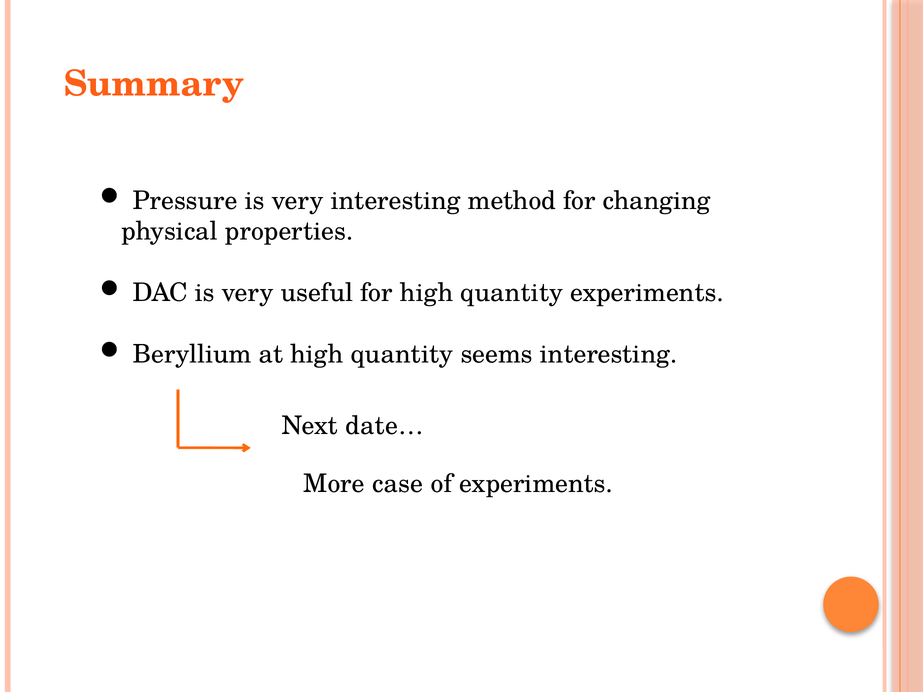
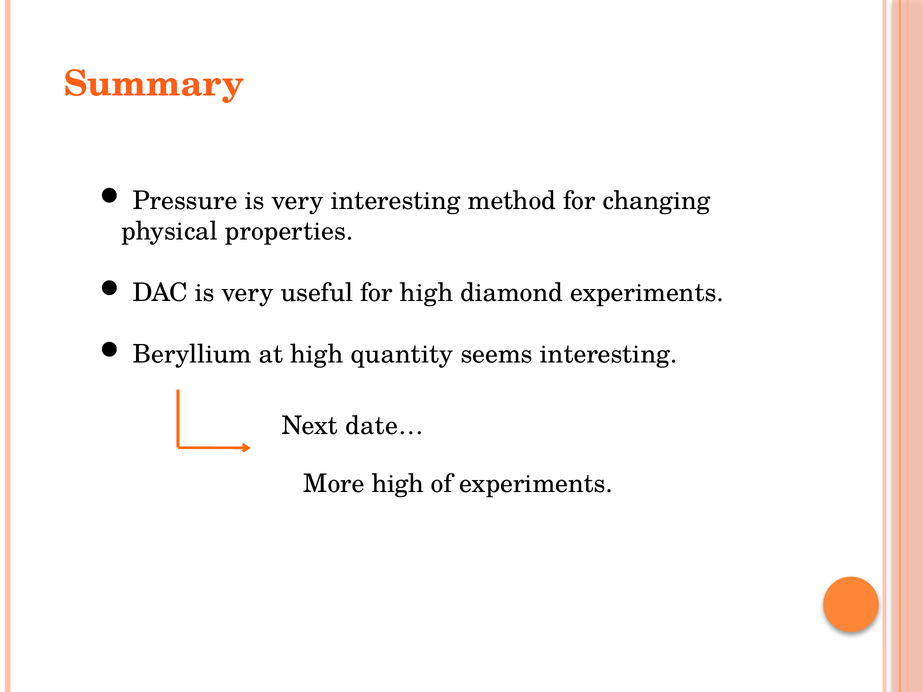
for high quantity: quantity -> diamond
More case: case -> high
